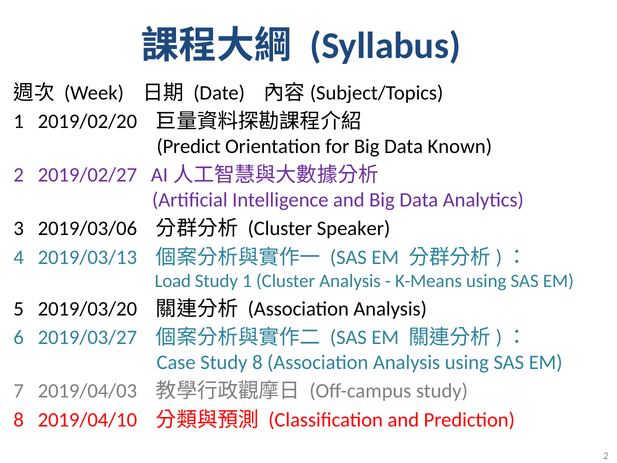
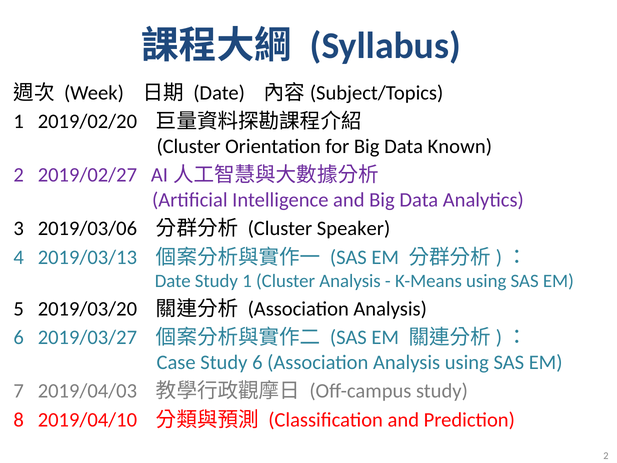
Predict at (189, 146): Predict -> Cluster
Load at (173, 281): Load -> Date
Case Study 8: 8 -> 6
